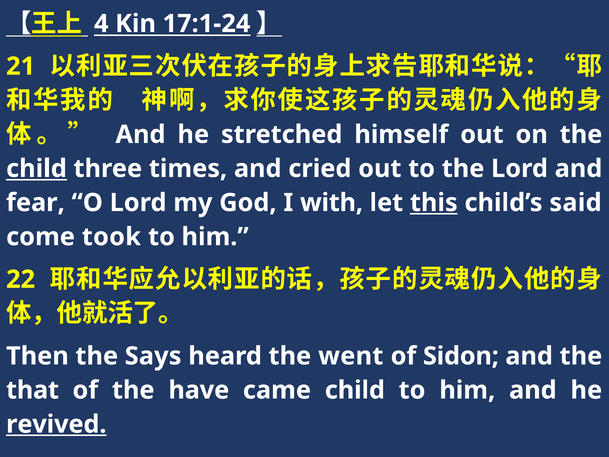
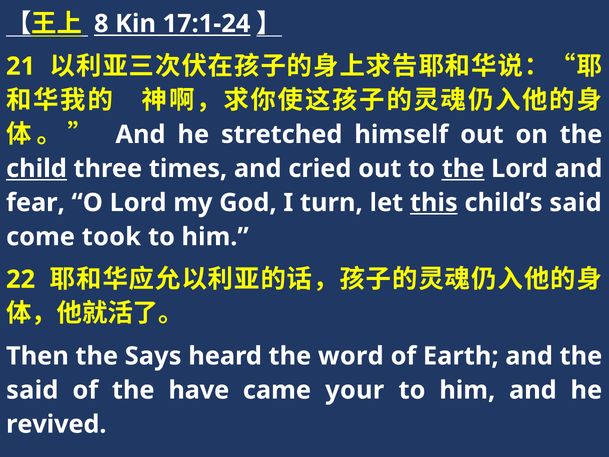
4: 4 -> 8
the at (463, 169) underline: none -> present
with: with -> turn
went: went -> word
Sidon: Sidon -> Earth
that at (33, 390): that -> said
came child: child -> your
revived underline: present -> none
